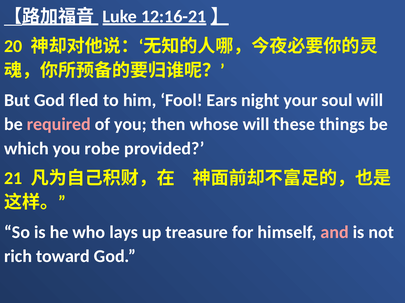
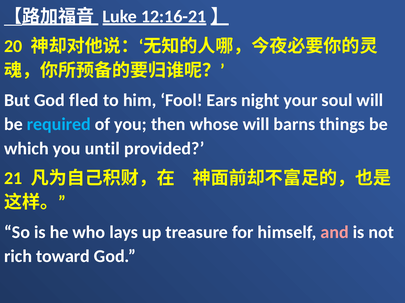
required colour: pink -> light blue
these: these -> barns
robe: robe -> until
